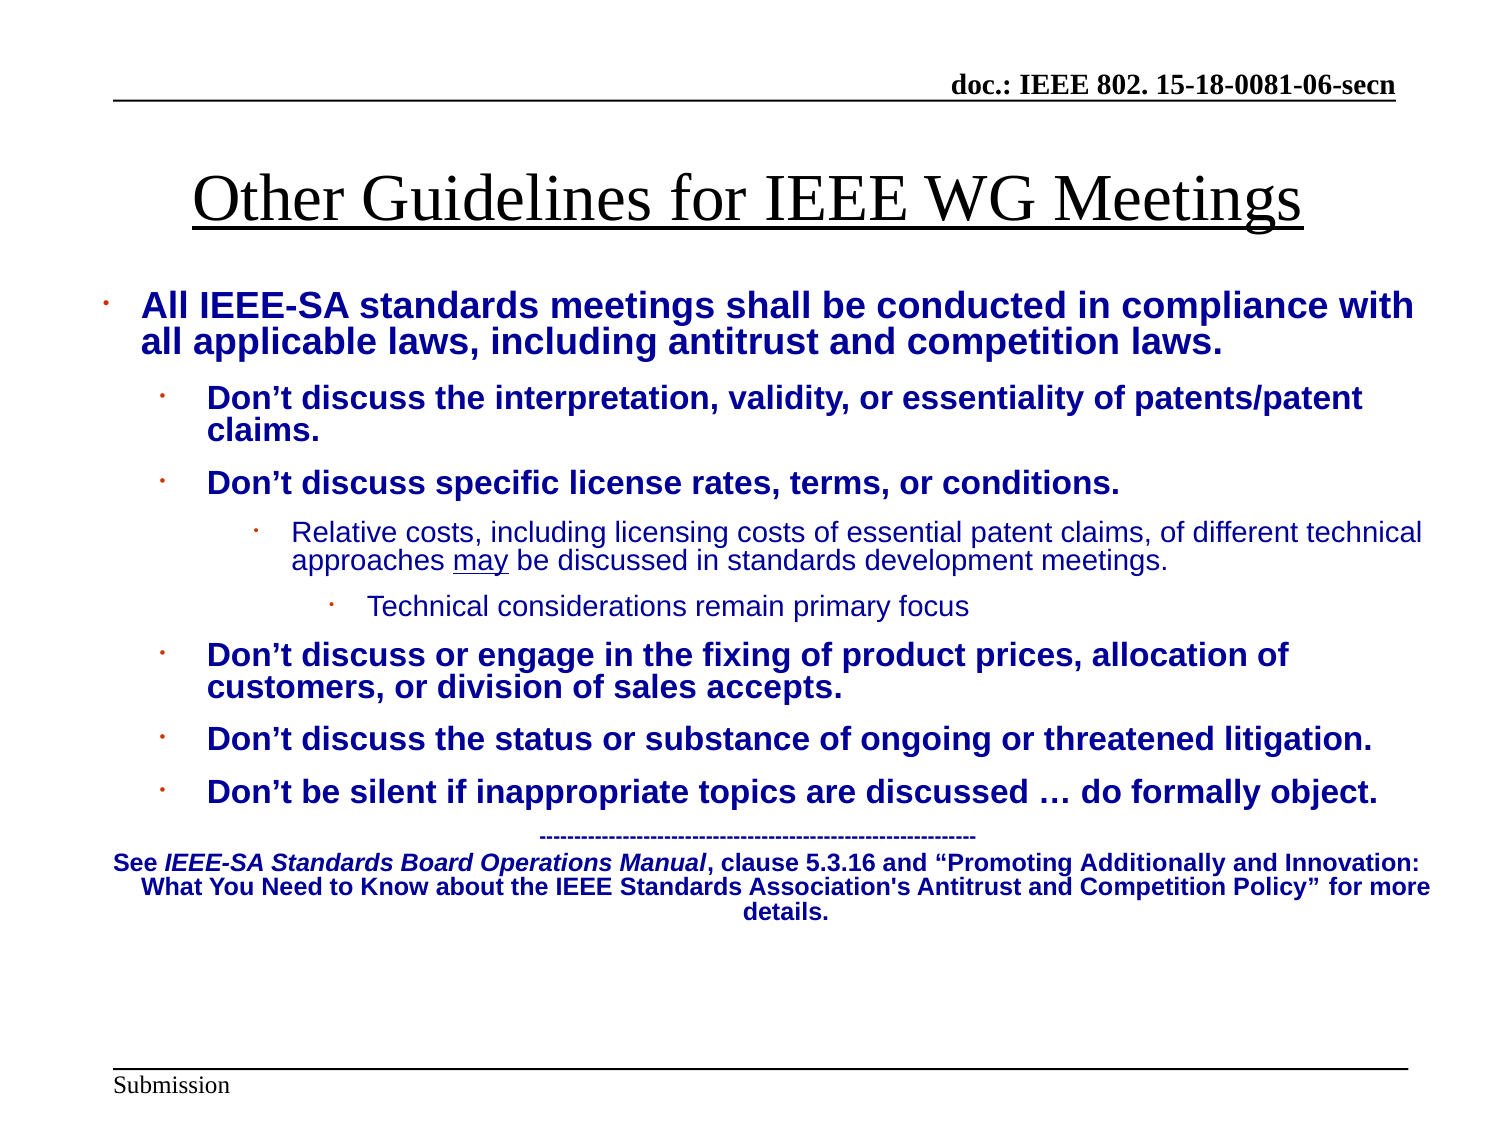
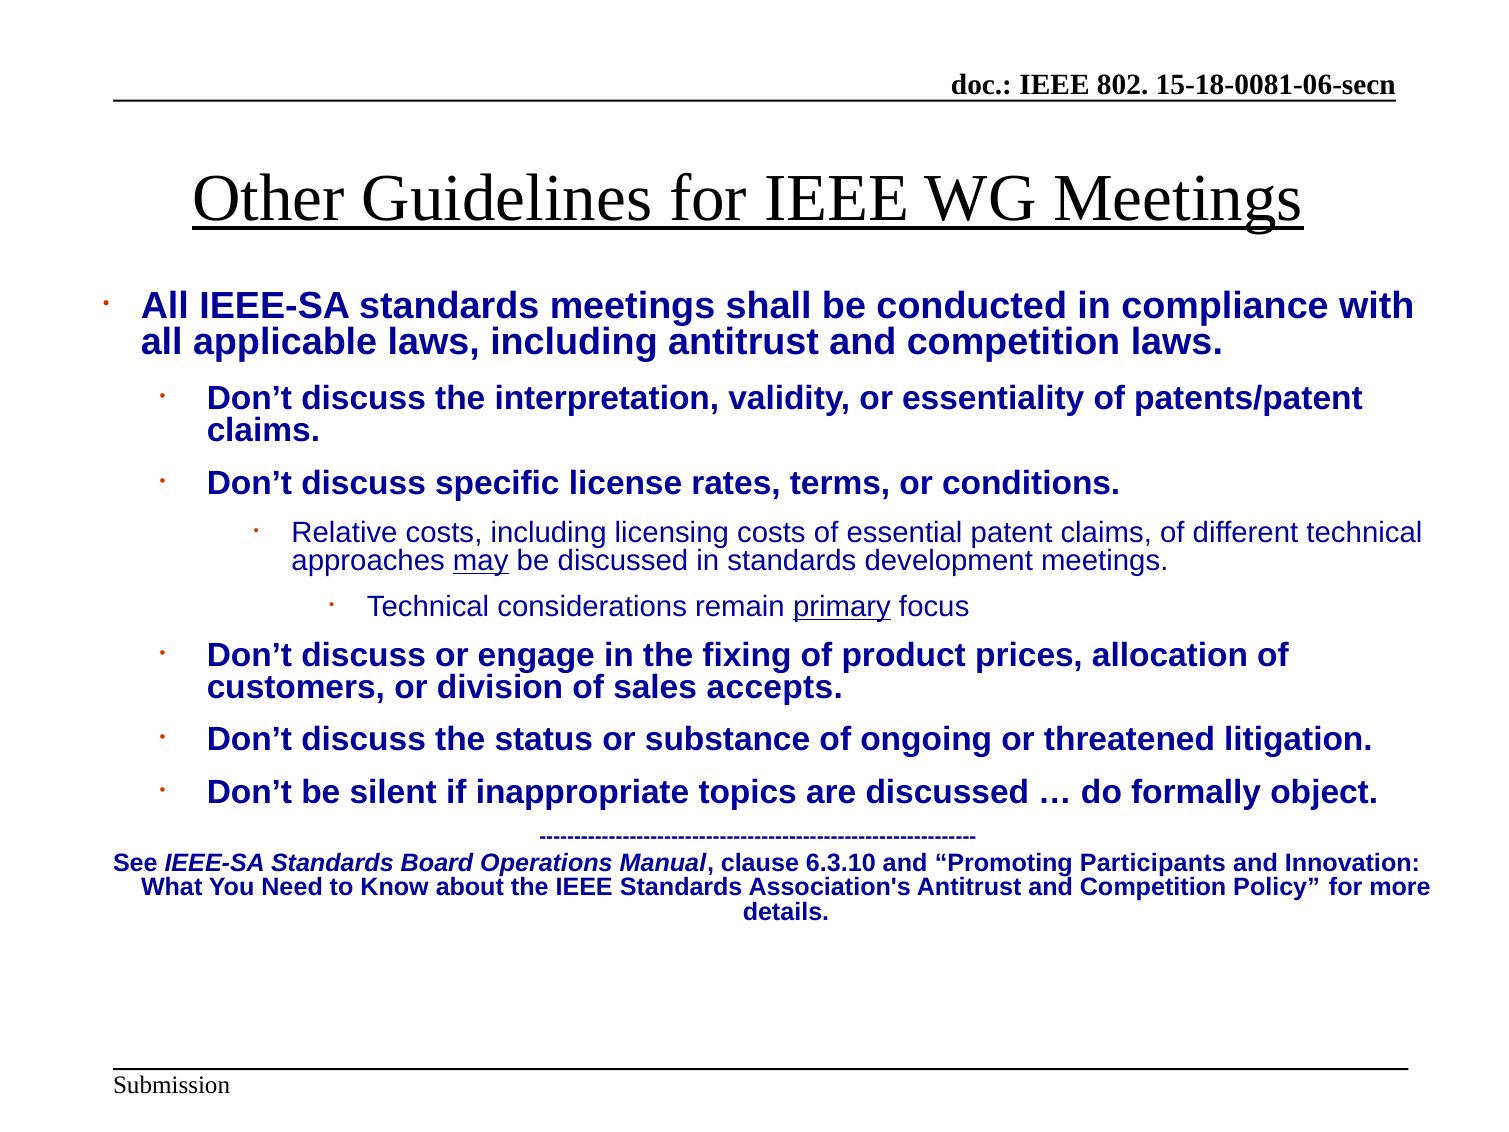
primary underline: none -> present
5.3.16: 5.3.16 -> 6.3.10
Additionally: Additionally -> Participants
